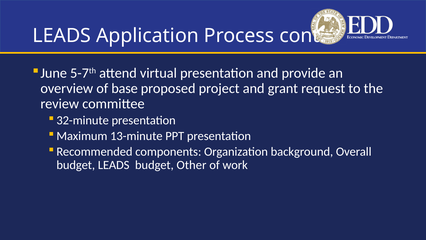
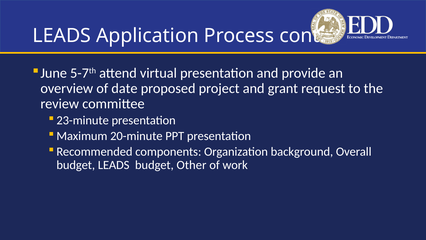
base: base -> date
32-minute: 32-minute -> 23-minute
13-minute: 13-minute -> 20-minute
